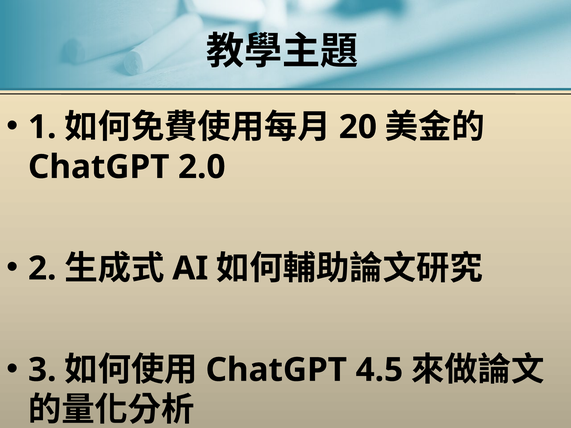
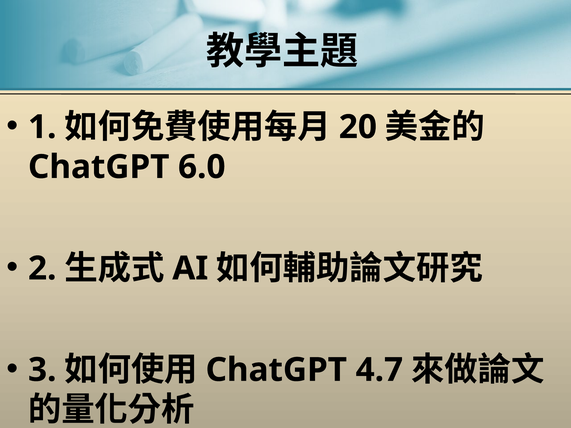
2.0: 2.0 -> 6.0
4.5: 4.5 -> 4.7
